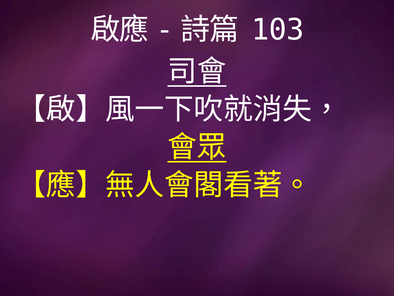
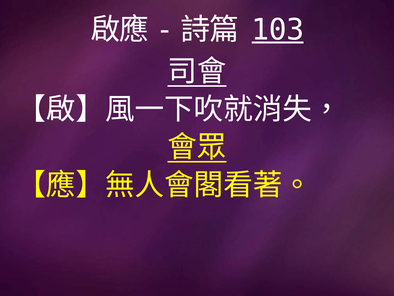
103 underline: none -> present
